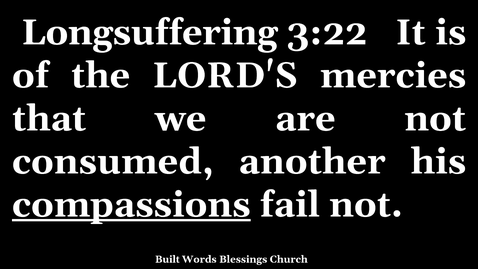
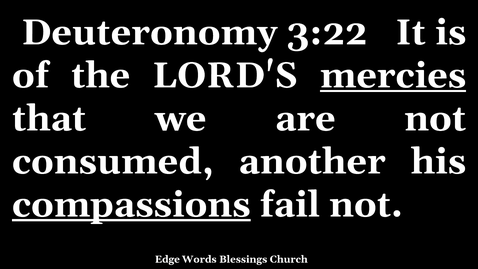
Longsuffering: Longsuffering -> Deuteronomy
mercies underline: none -> present
Built: Built -> Edge
